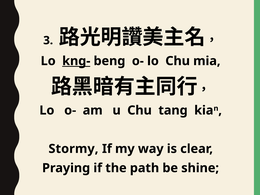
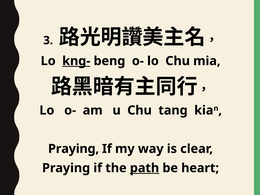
Stormy at (73, 149): Stormy -> Praying
path underline: none -> present
shine: shine -> heart
